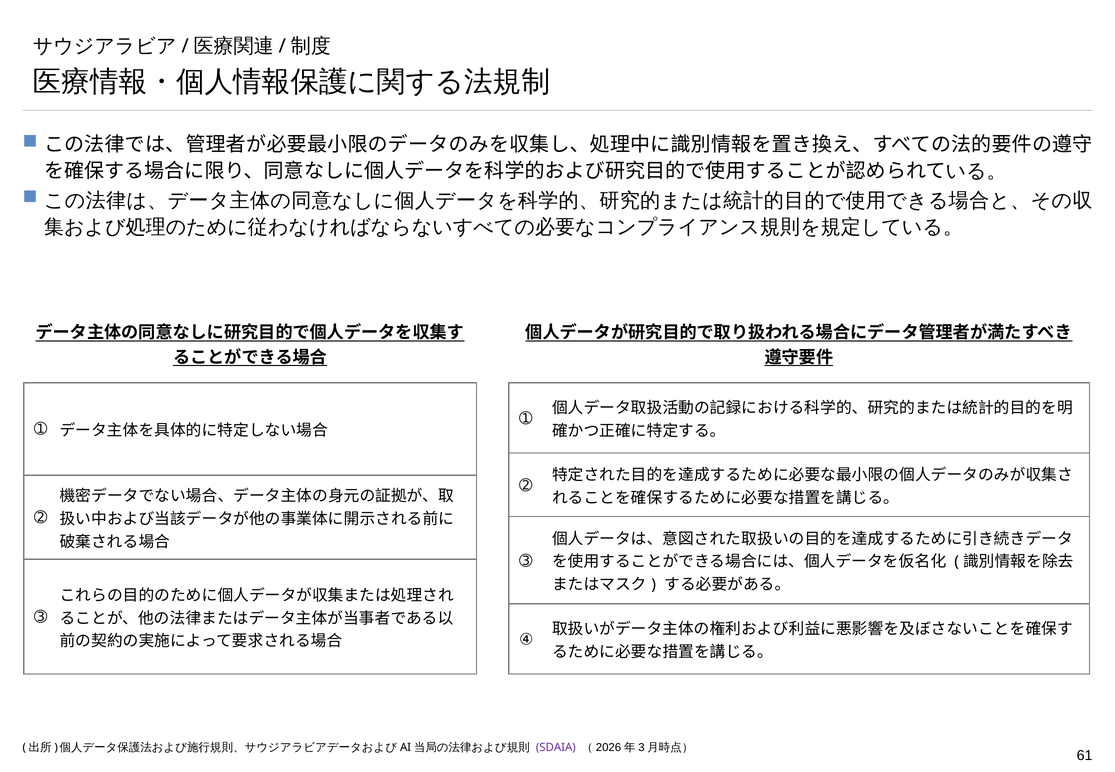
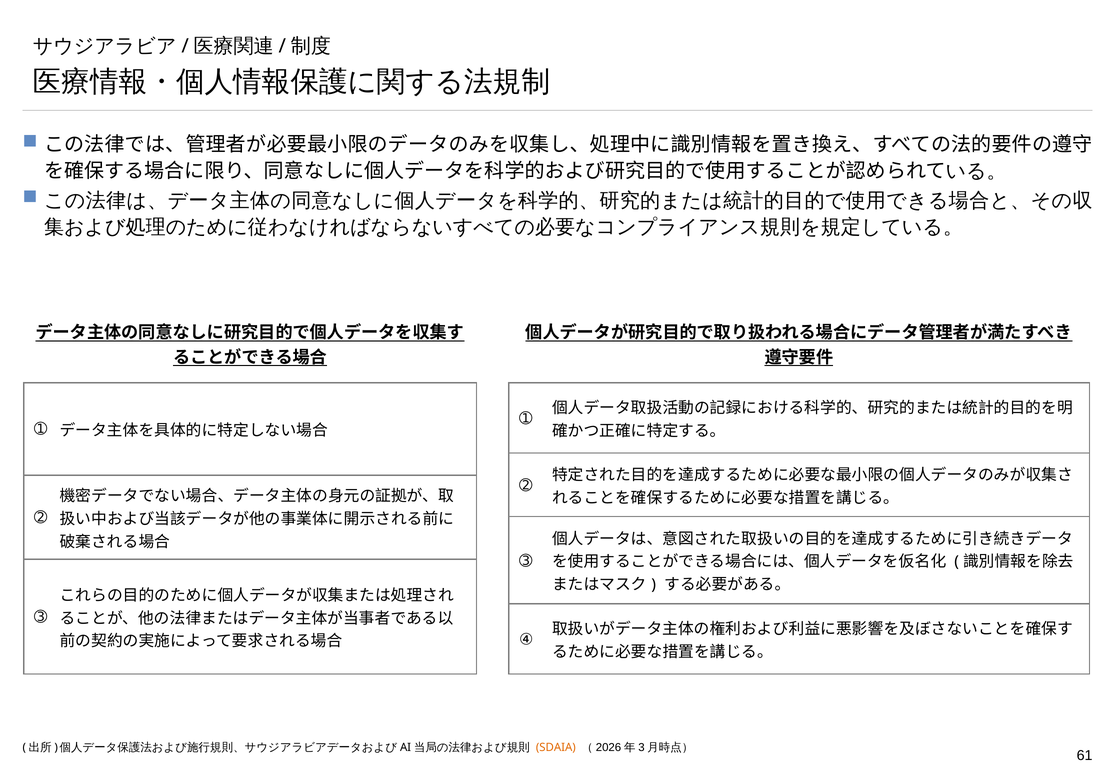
SDAIA colour: purple -> orange
